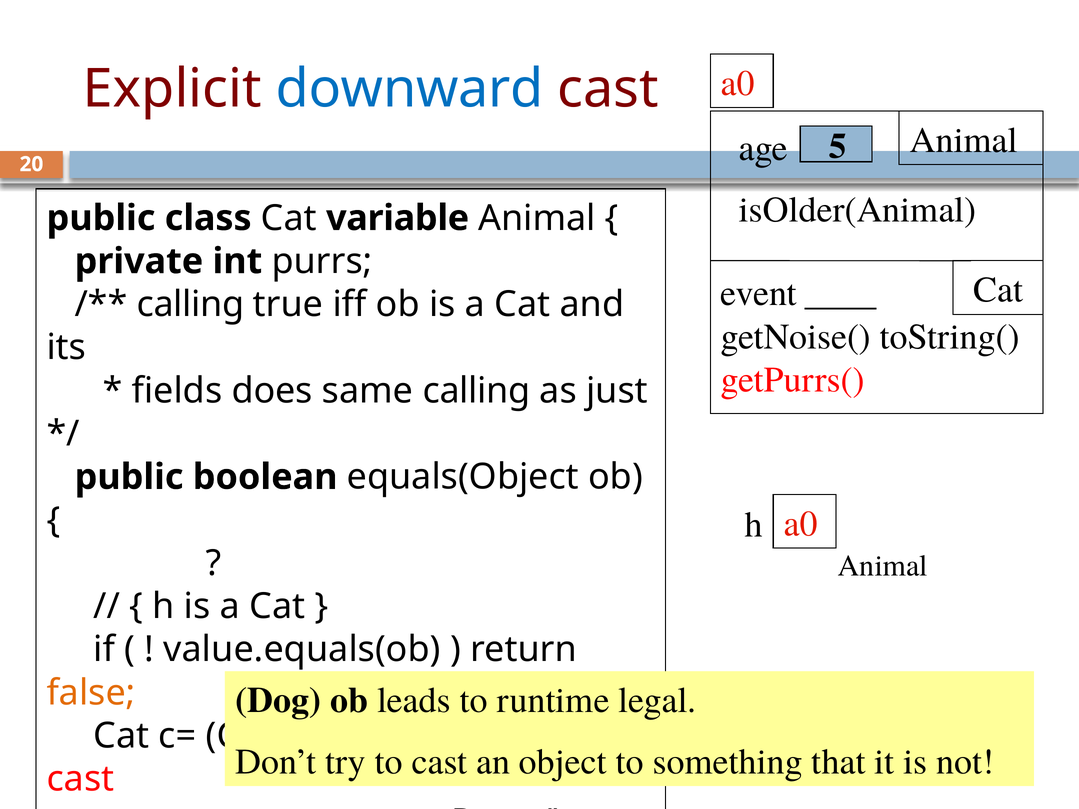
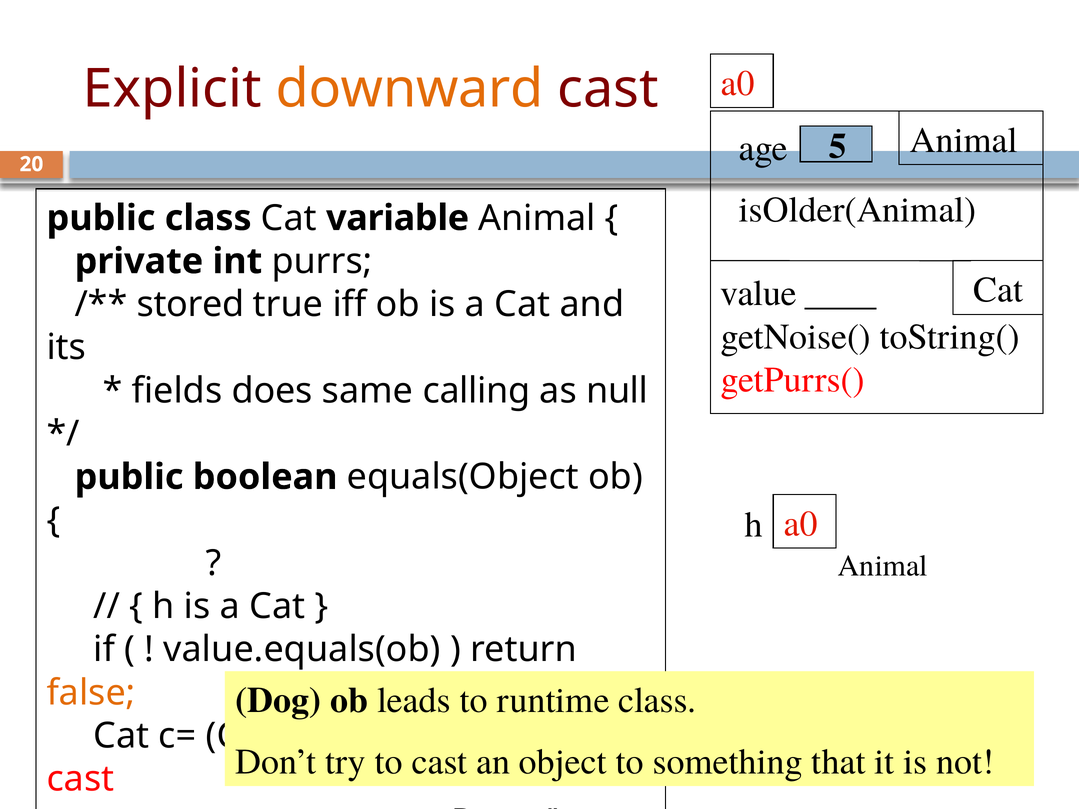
downward at (409, 89) colour: blue -> orange
event: event -> value
calling at (190, 305): calling -> stored
just: just -> null
runtime legal: legal -> class
